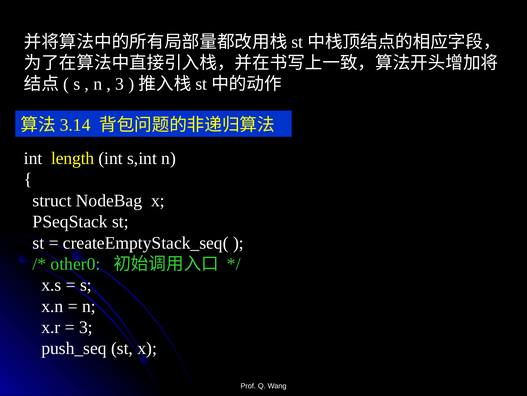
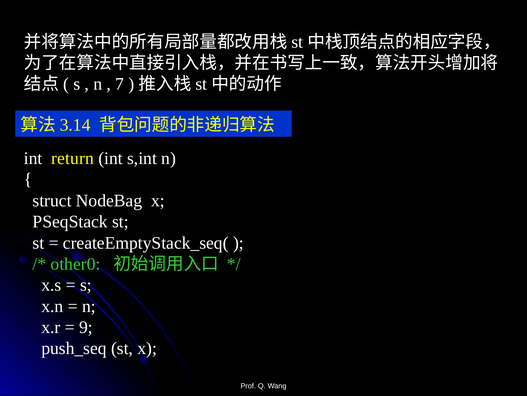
3 at (120, 84): 3 -> 7
length: length -> return
3 at (86, 327): 3 -> 9
